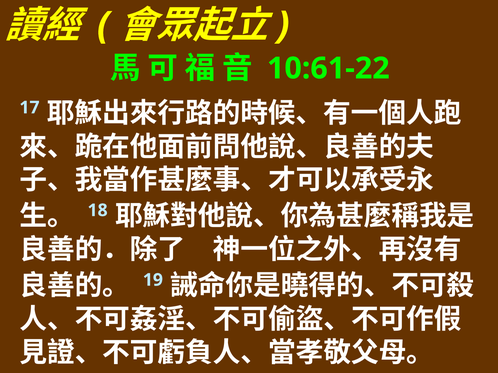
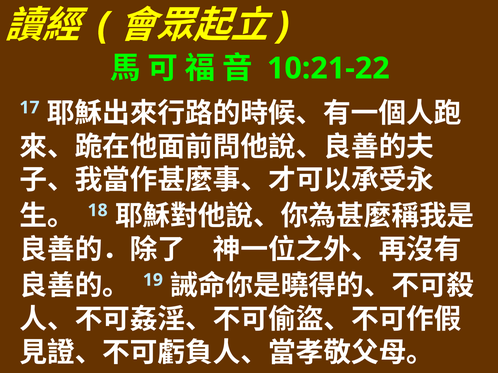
10:61-22: 10:61-22 -> 10:21-22
